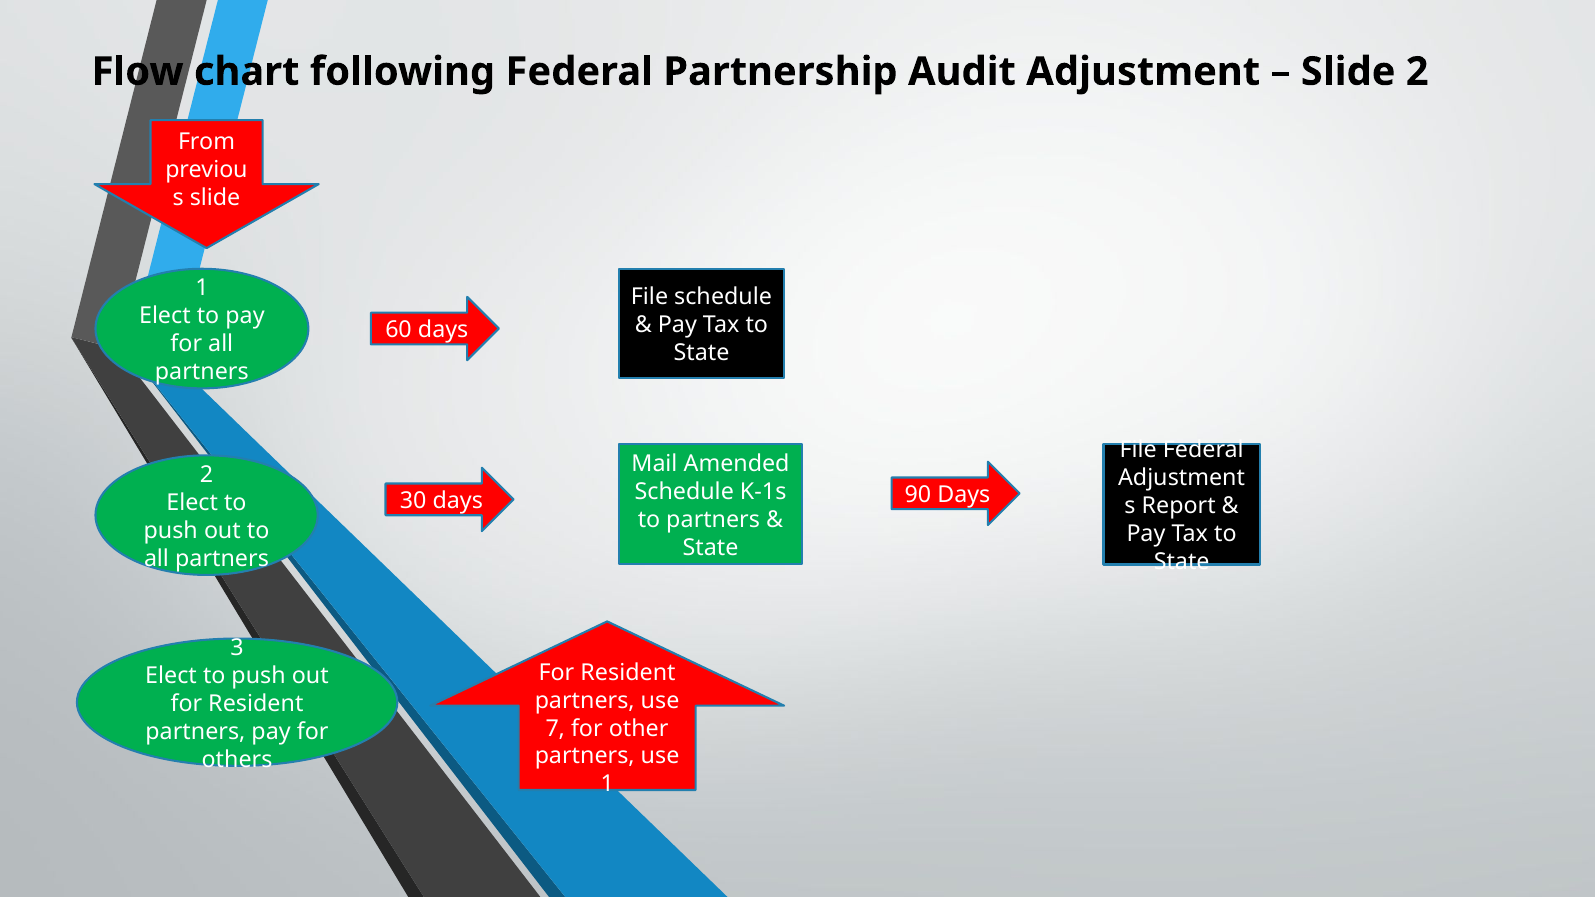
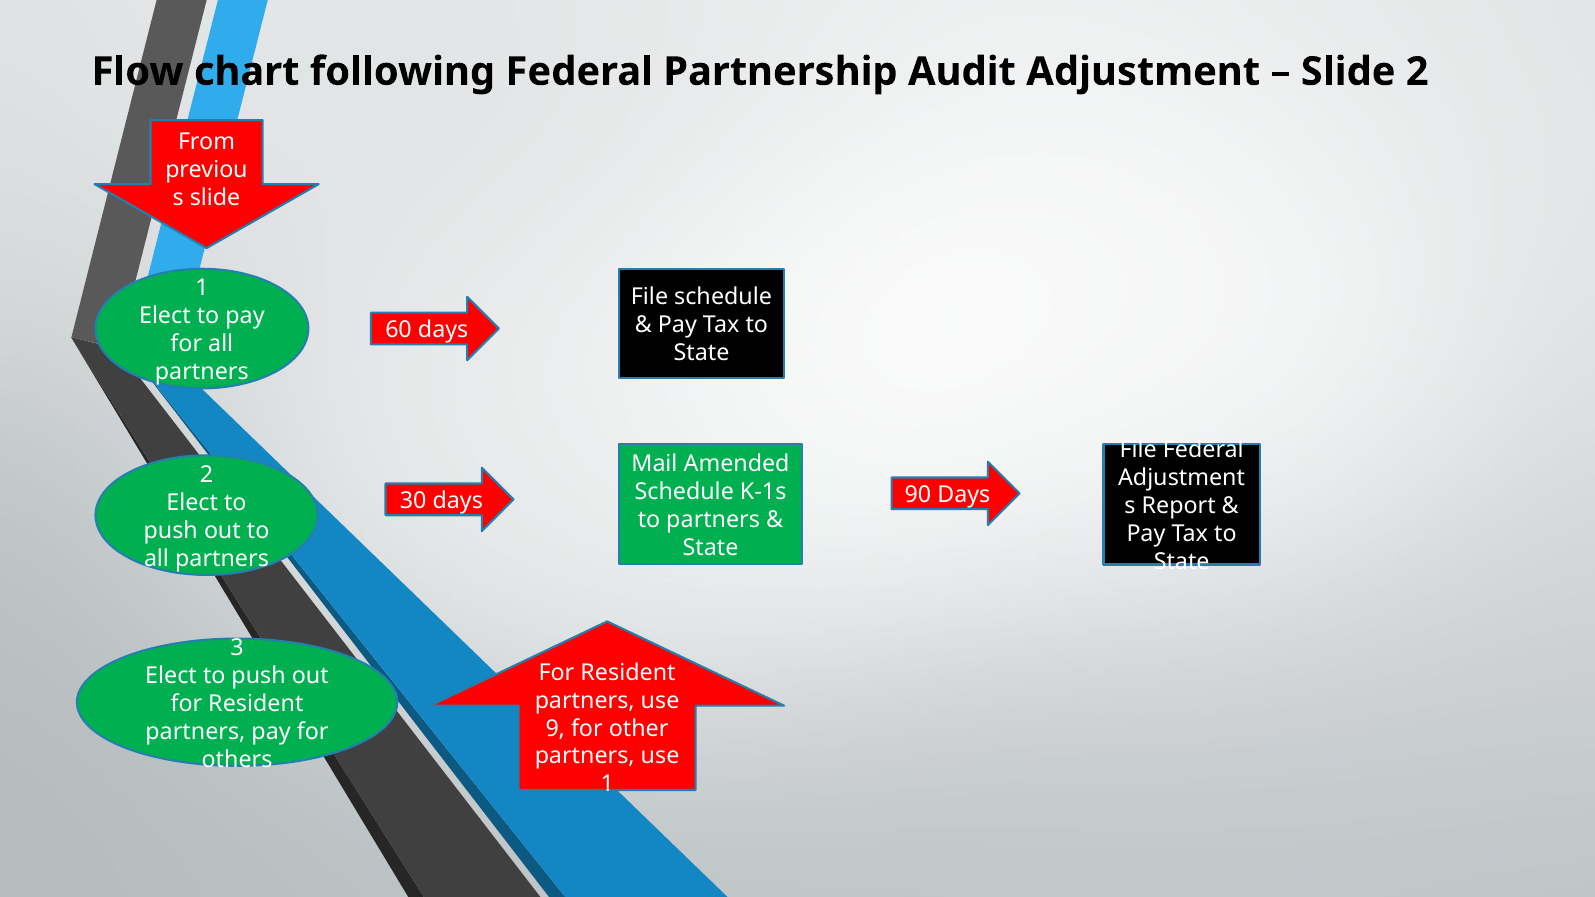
7: 7 -> 9
